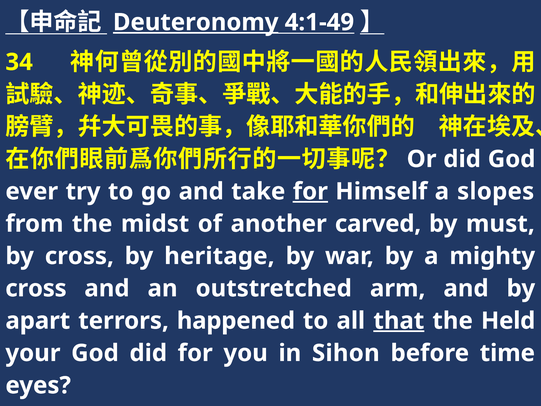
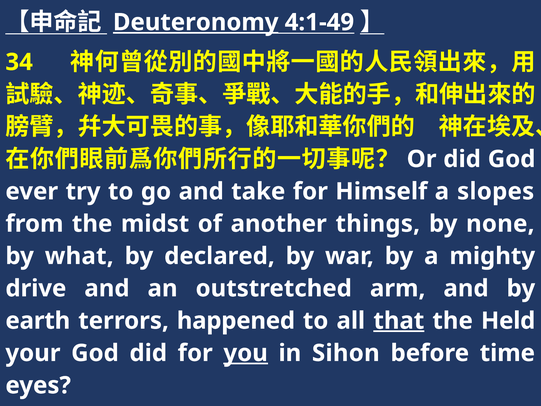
for at (310, 191) underline: present -> none
carved: carved -> things
must: must -> none
by cross: cross -> what
heritage: heritage -> declared
cross at (36, 288): cross -> drive
apart: apart -> earth
you underline: none -> present
